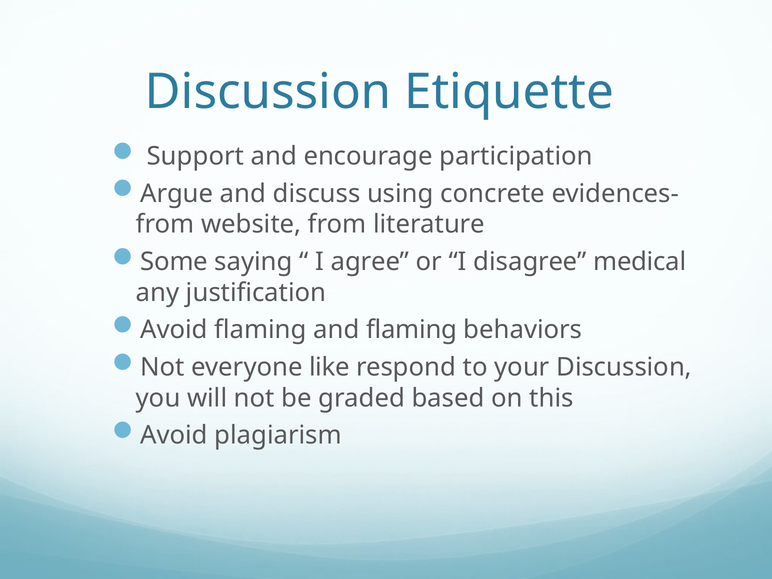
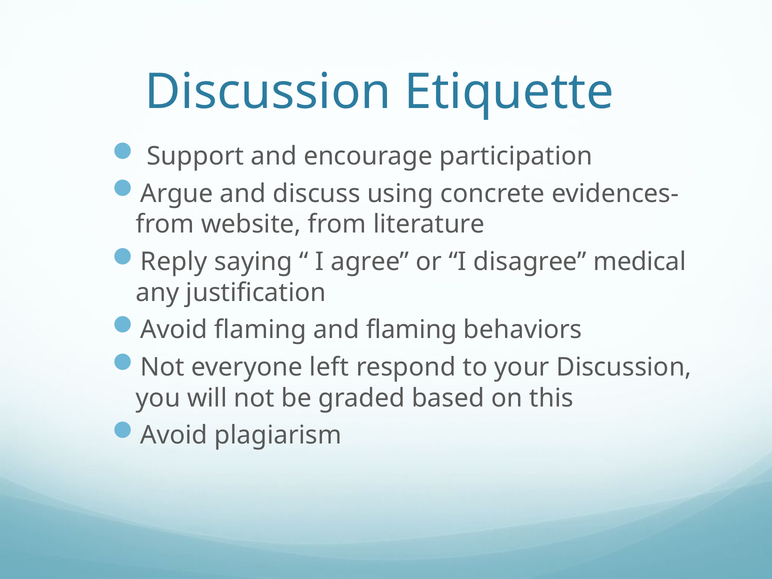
Some: Some -> Reply
like: like -> left
